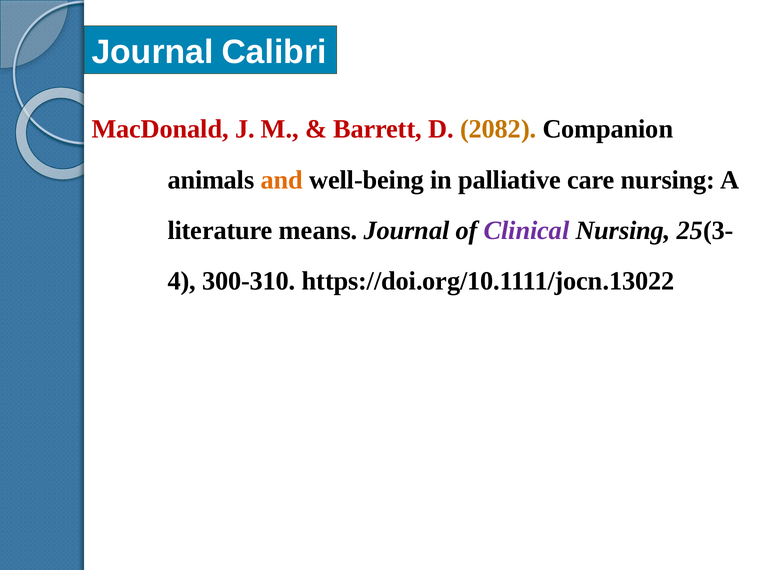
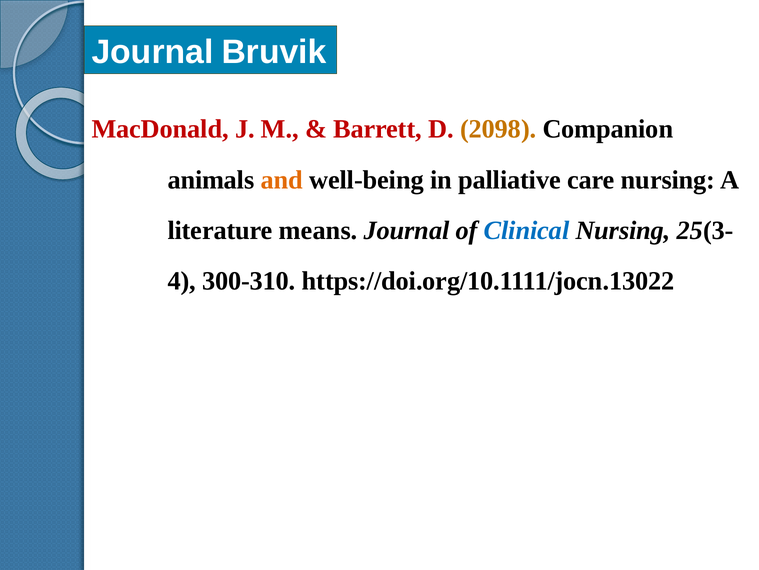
Calibri: Calibri -> Bruvik
2082: 2082 -> 2098
Clinical colour: purple -> blue
